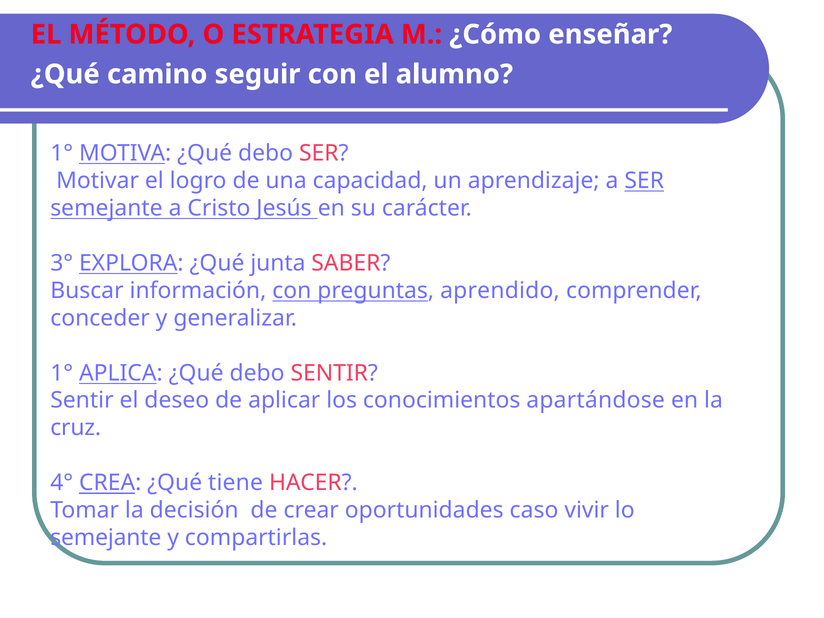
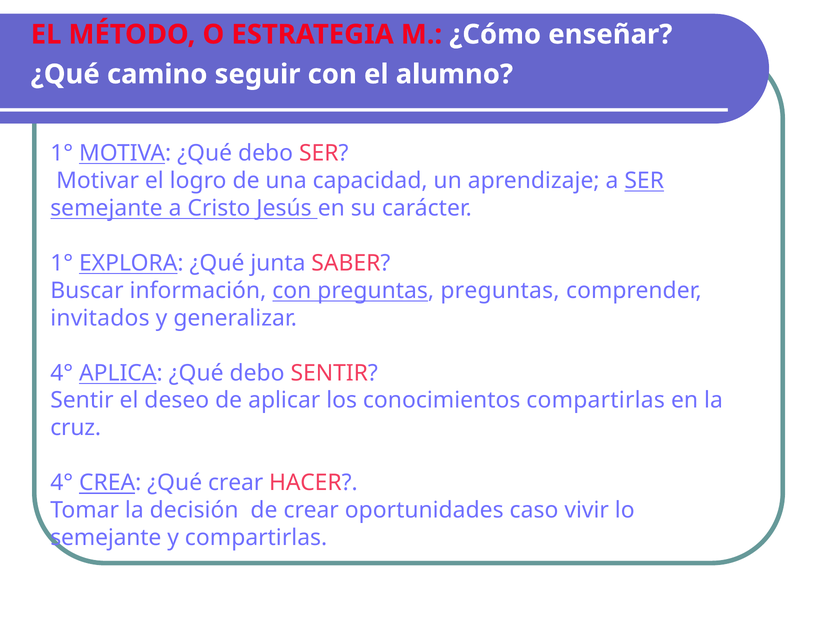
3° at (62, 263): 3° -> 1°
preguntas aprendido: aprendido -> preguntas
conceder: conceder -> invitados
1° at (62, 373): 1° -> 4°
conocimientos apartándose: apartándose -> compartirlas
¿Qué tiene: tiene -> crear
